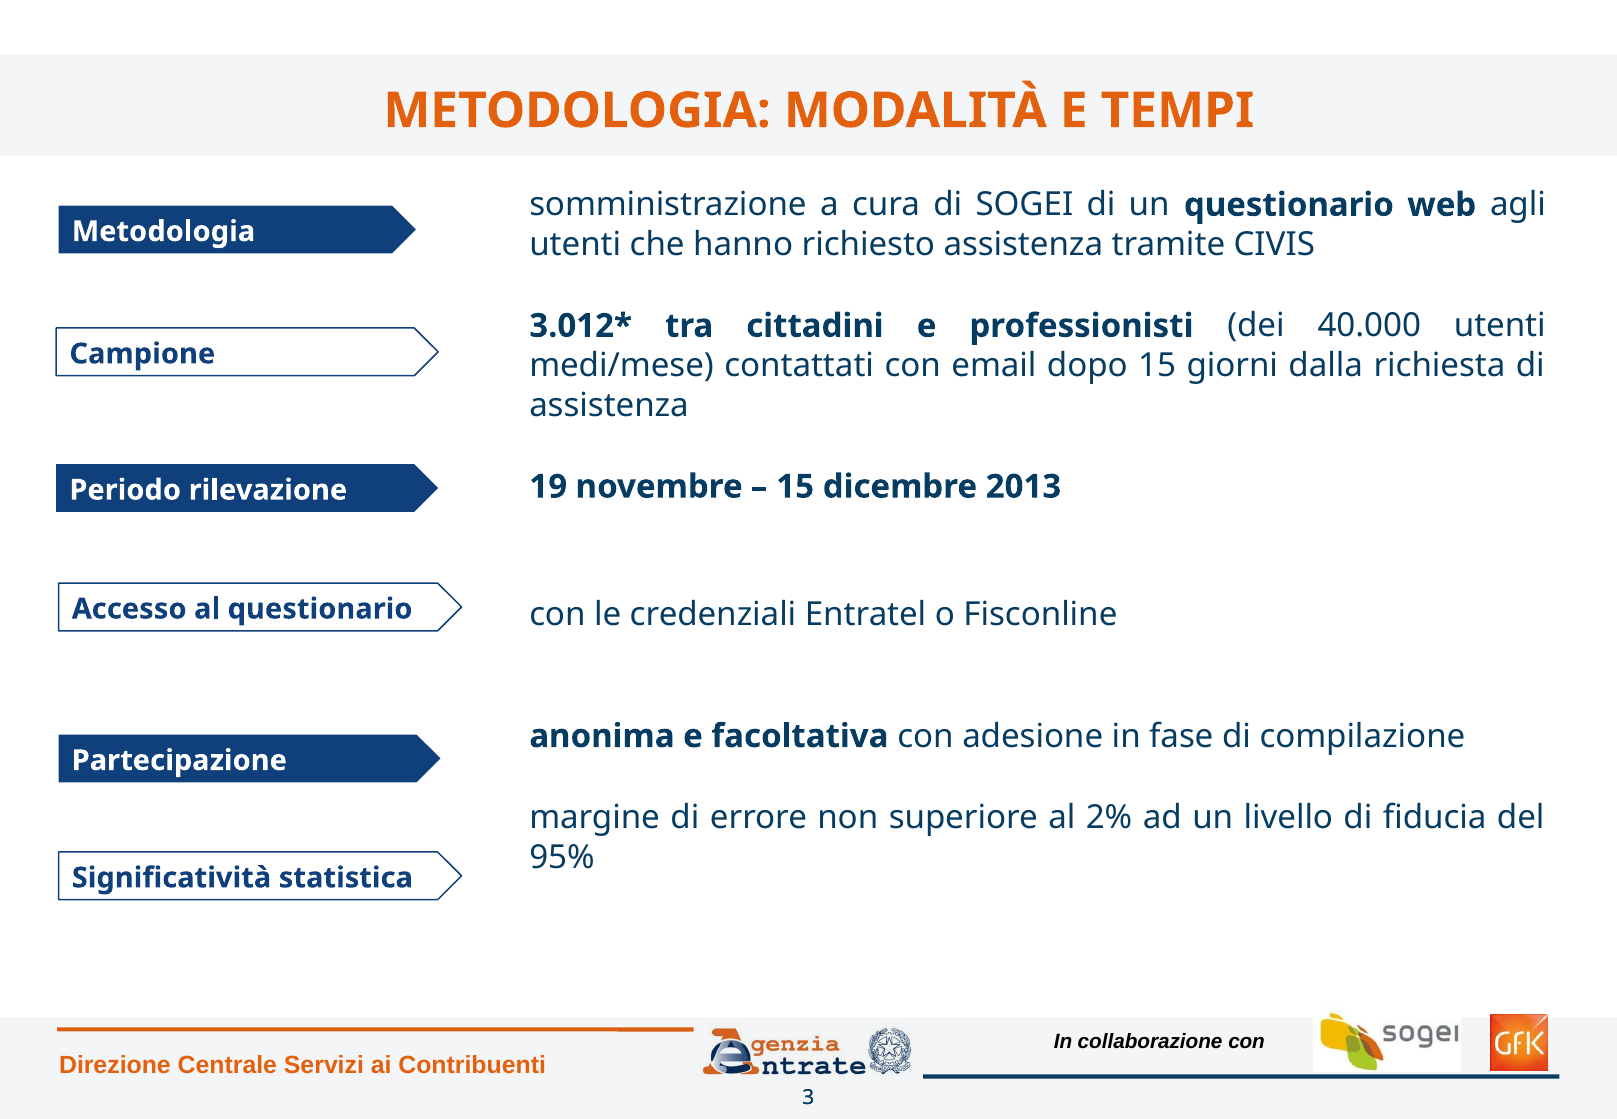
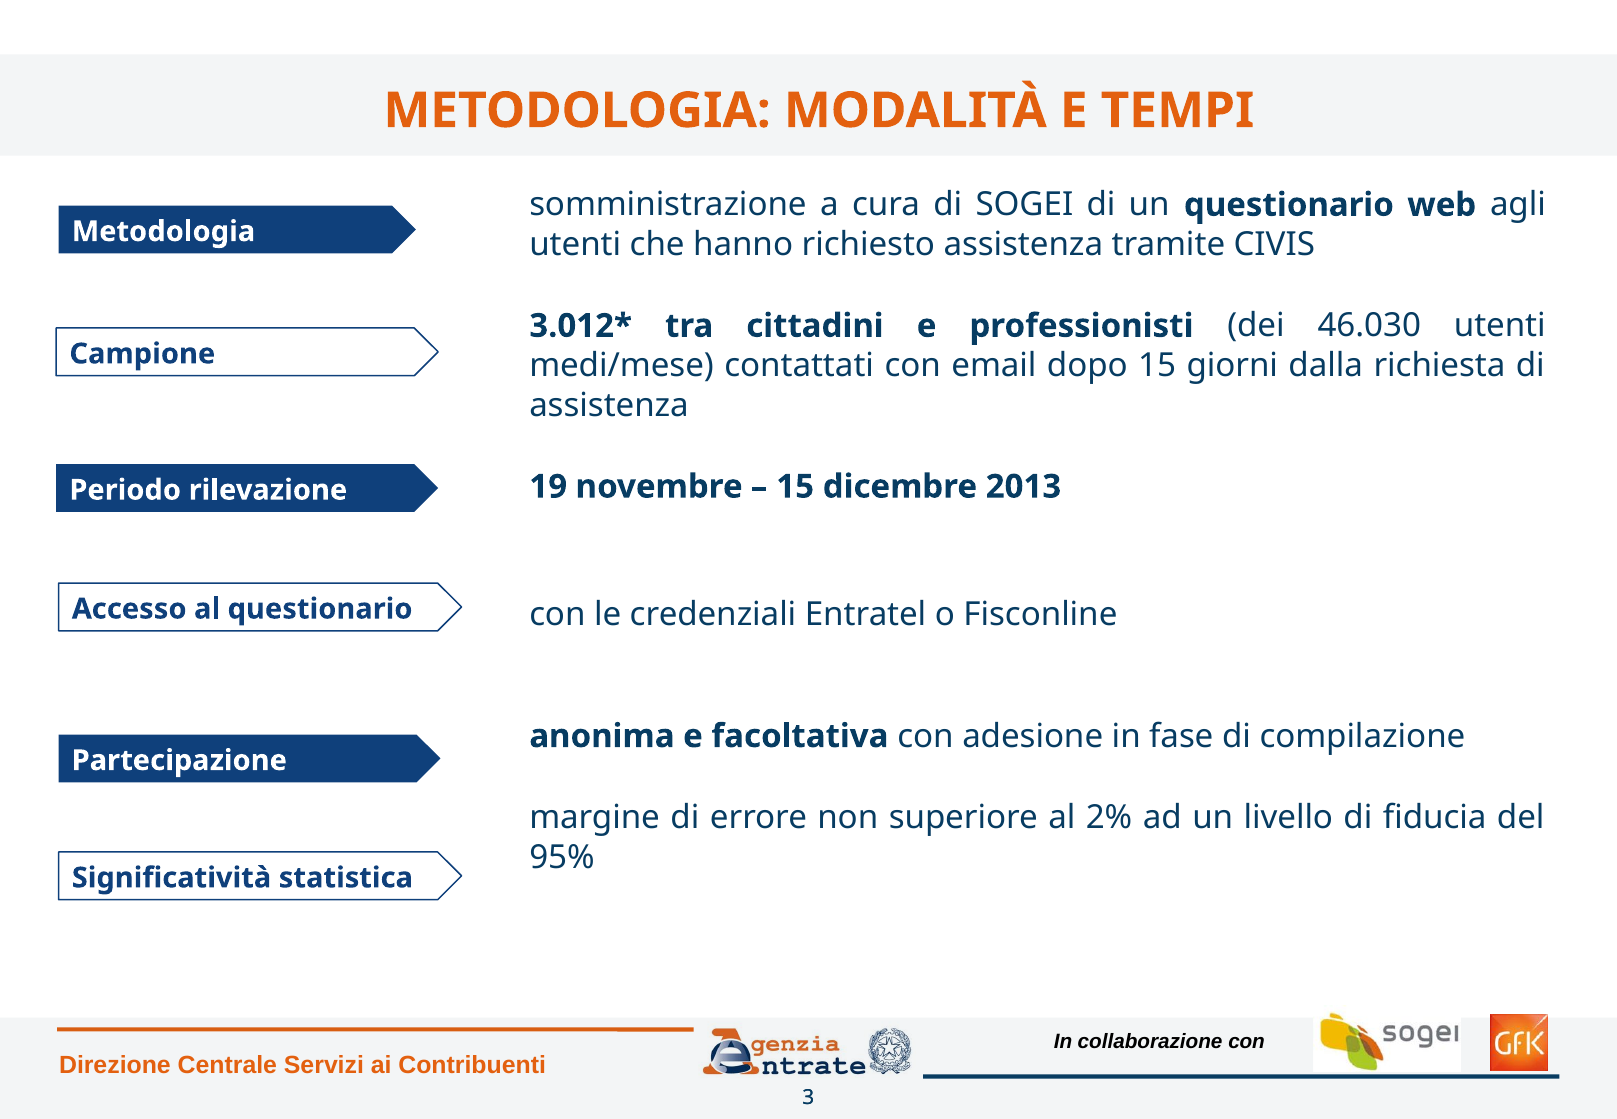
40.000: 40.000 -> 46.030
